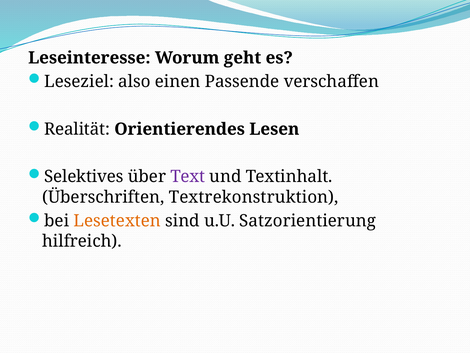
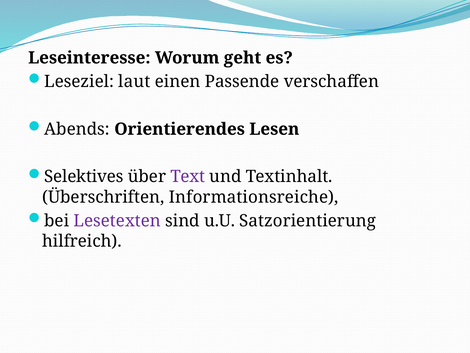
also: also -> laut
Realität: Realität -> Abends
Textrekonstruktion: Textrekonstruktion -> Informationsreiche
Lesetexten colour: orange -> purple
